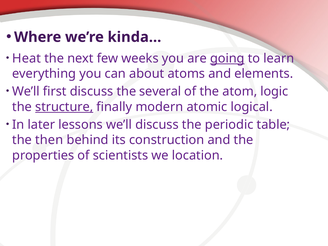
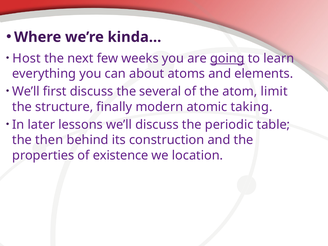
Heat: Heat -> Host
logic: logic -> limit
structure underline: present -> none
logical: logical -> taking
scientists: scientists -> existence
